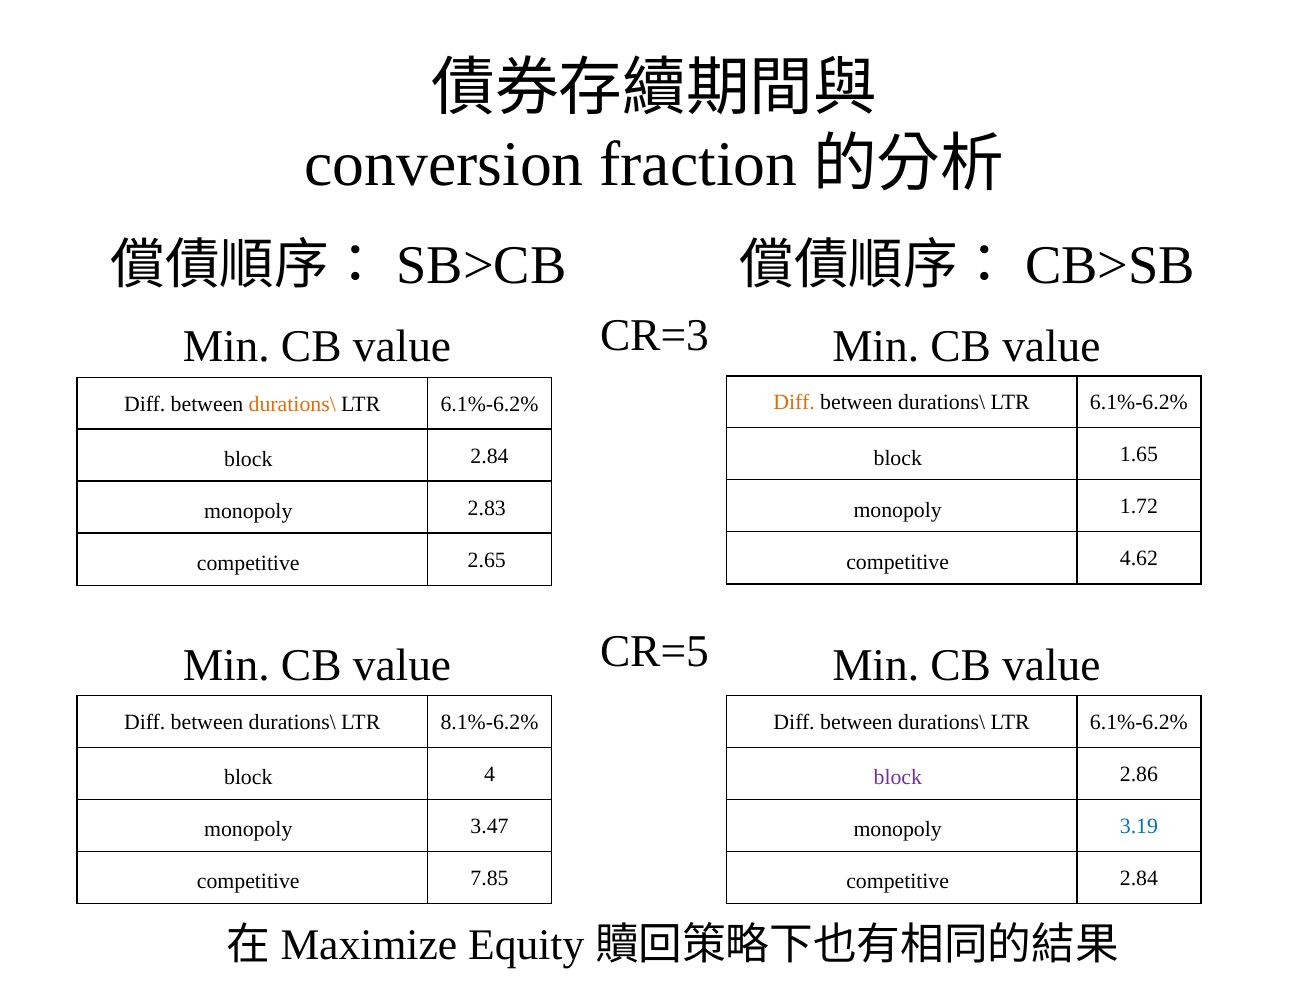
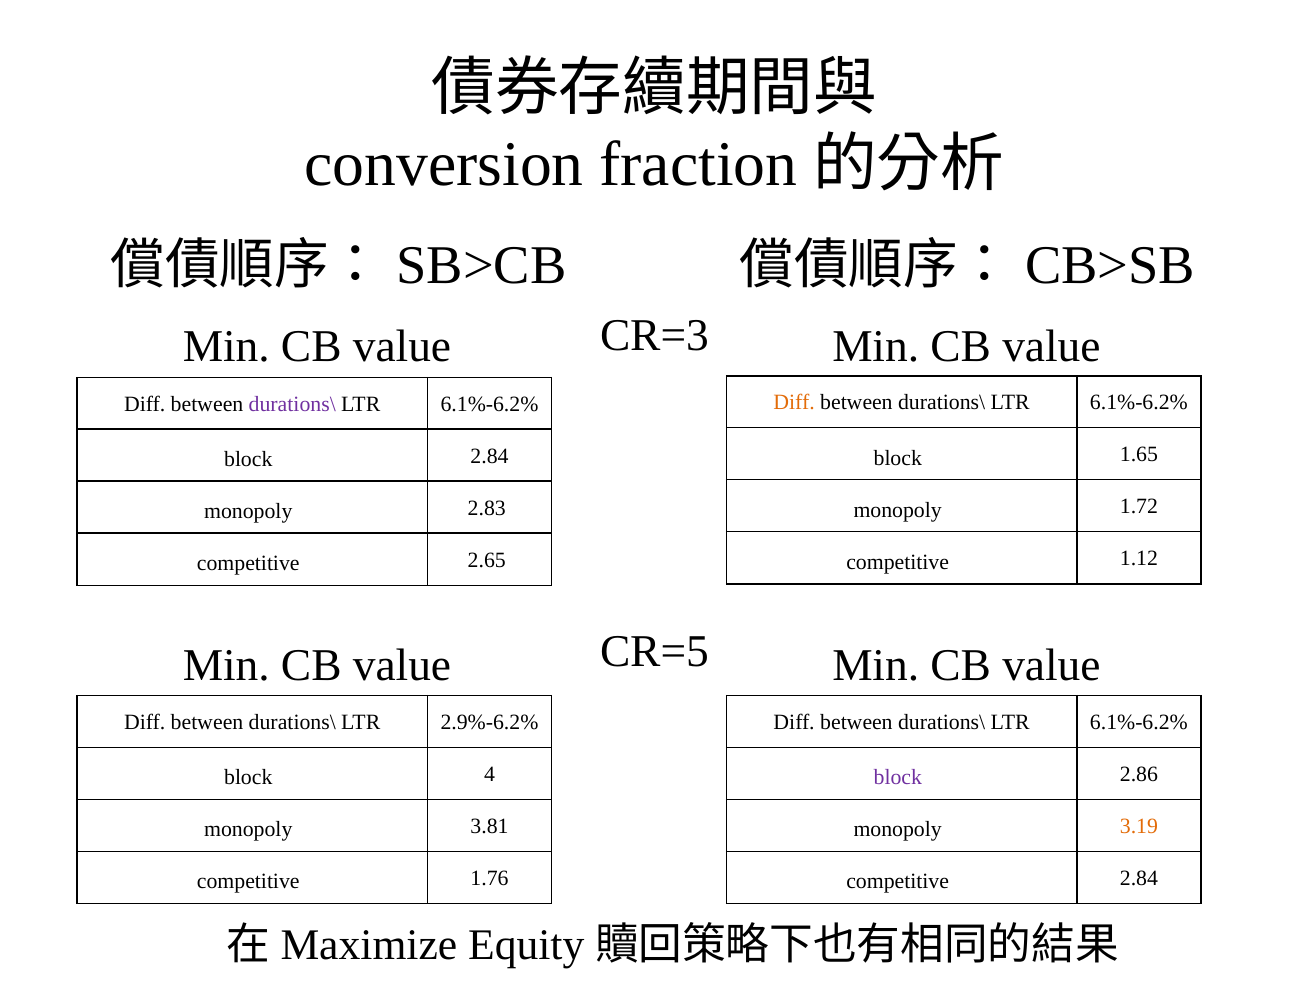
durations\ at (292, 404) colour: orange -> purple
4.62: 4.62 -> 1.12
8.1%-6.2%: 8.1%-6.2% -> 2.9%-6.2%
3.47: 3.47 -> 3.81
3.19 colour: blue -> orange
7.85: 7.85 -> 1.76
